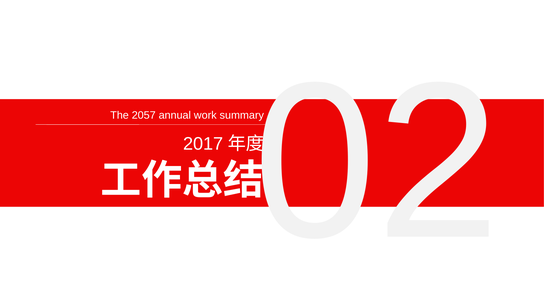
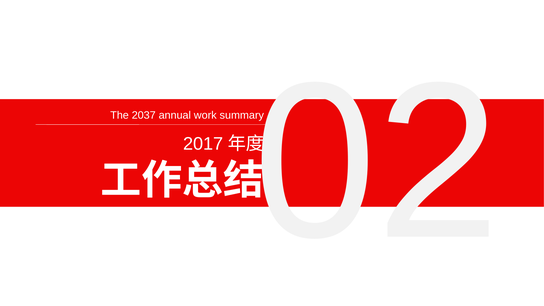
2057: 2057 -> 2037
